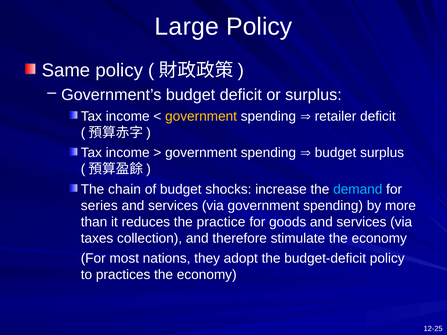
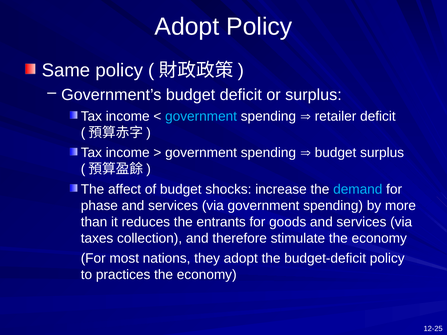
Large at (187, 27): Large -> Adopt
government at (201, 116) colour: yellow -> light blue
chain: chain -> affect
series: series -> phase
practice: practice -> entrants
